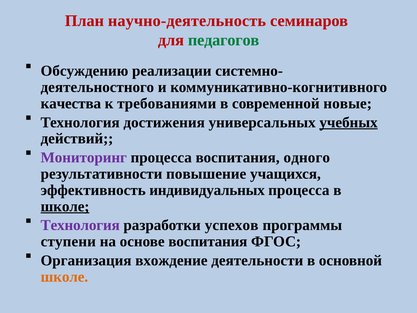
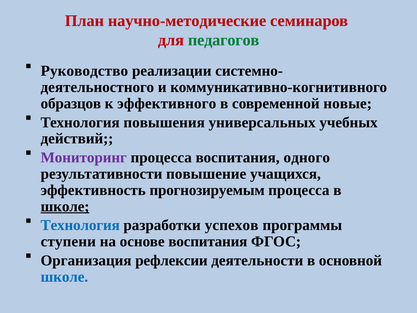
научно-деятельность: научно-деятельность -> научно-методические
Обсуждению: Обсуждению -> Руководство
качества: качества -> образцов
требованиями: требованиями -> эффективного
достижения: достижения -> повышения
учебных underline: present -> none
индивидуальных: индивидуальных -> прогнозируемым
Технология at (80, 225) colour: purple -> blue
вхождение: вхождение -> рефлексии
школе at (64, 277) colour: orange -> blue
